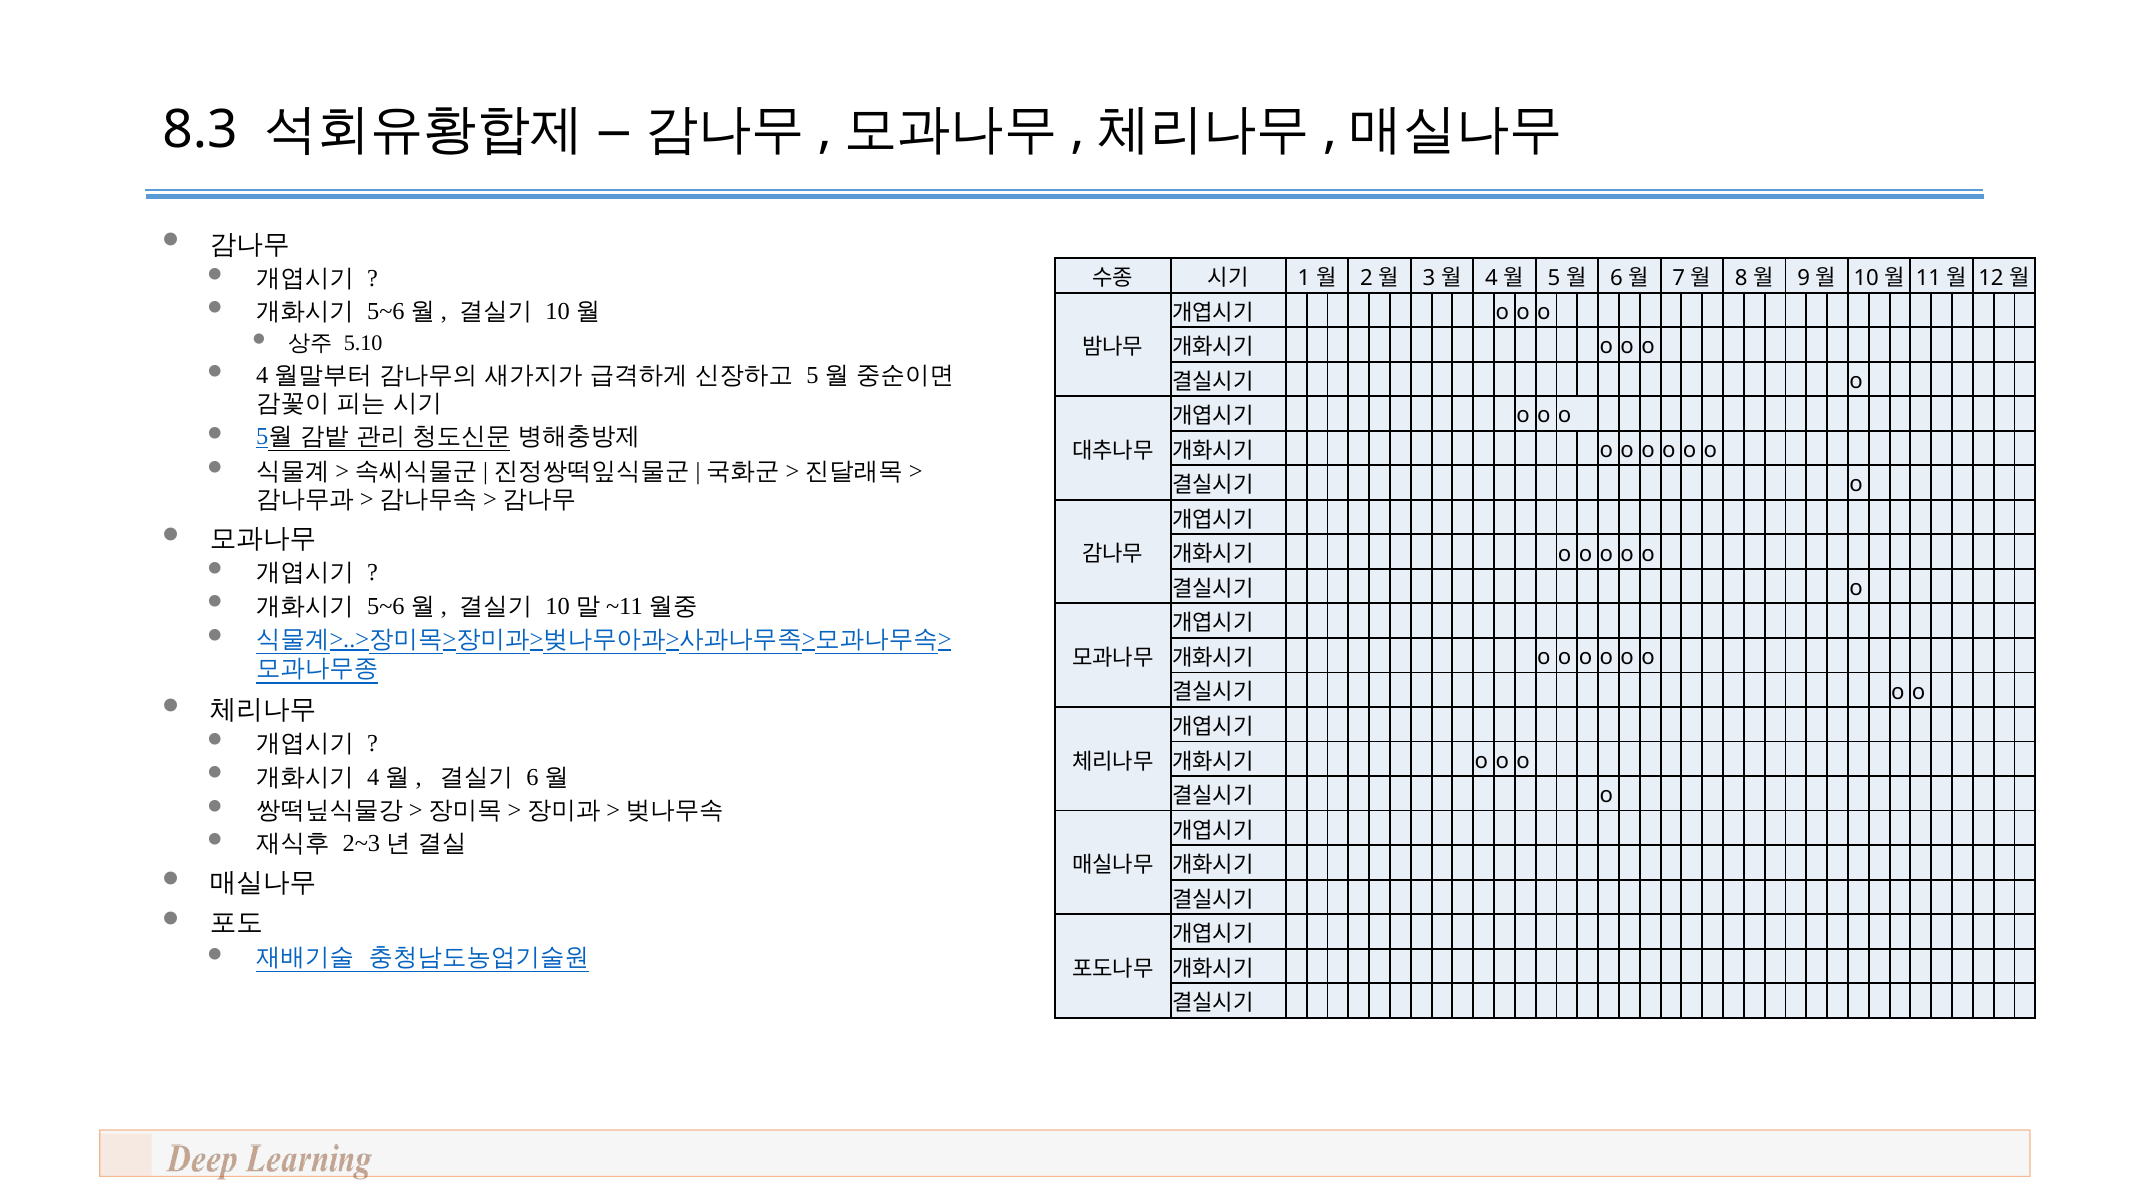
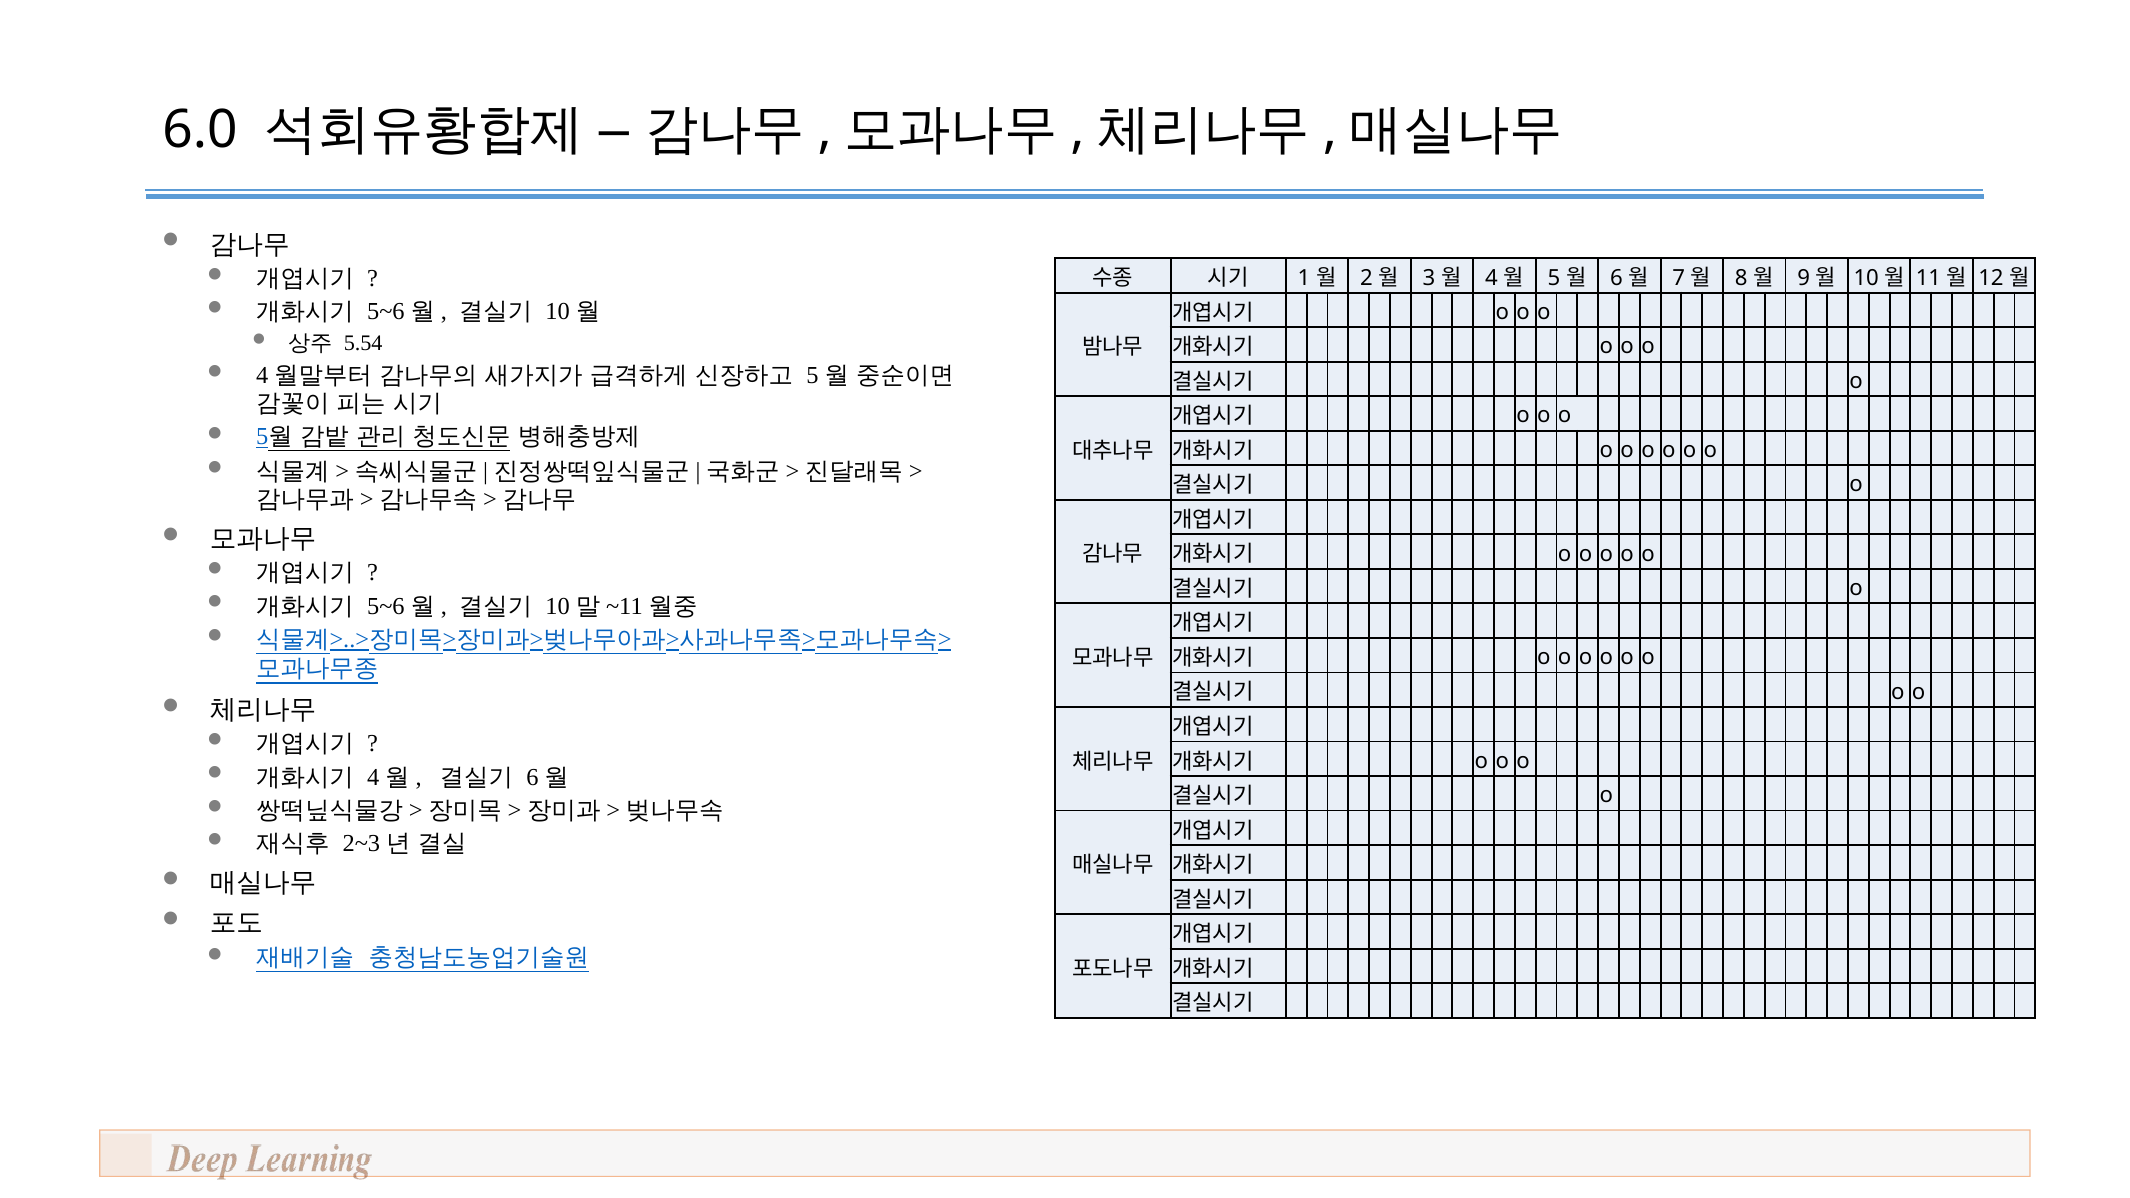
8.3: 8.3 -> 6.0
5.10: 5.10 -> 5.54
